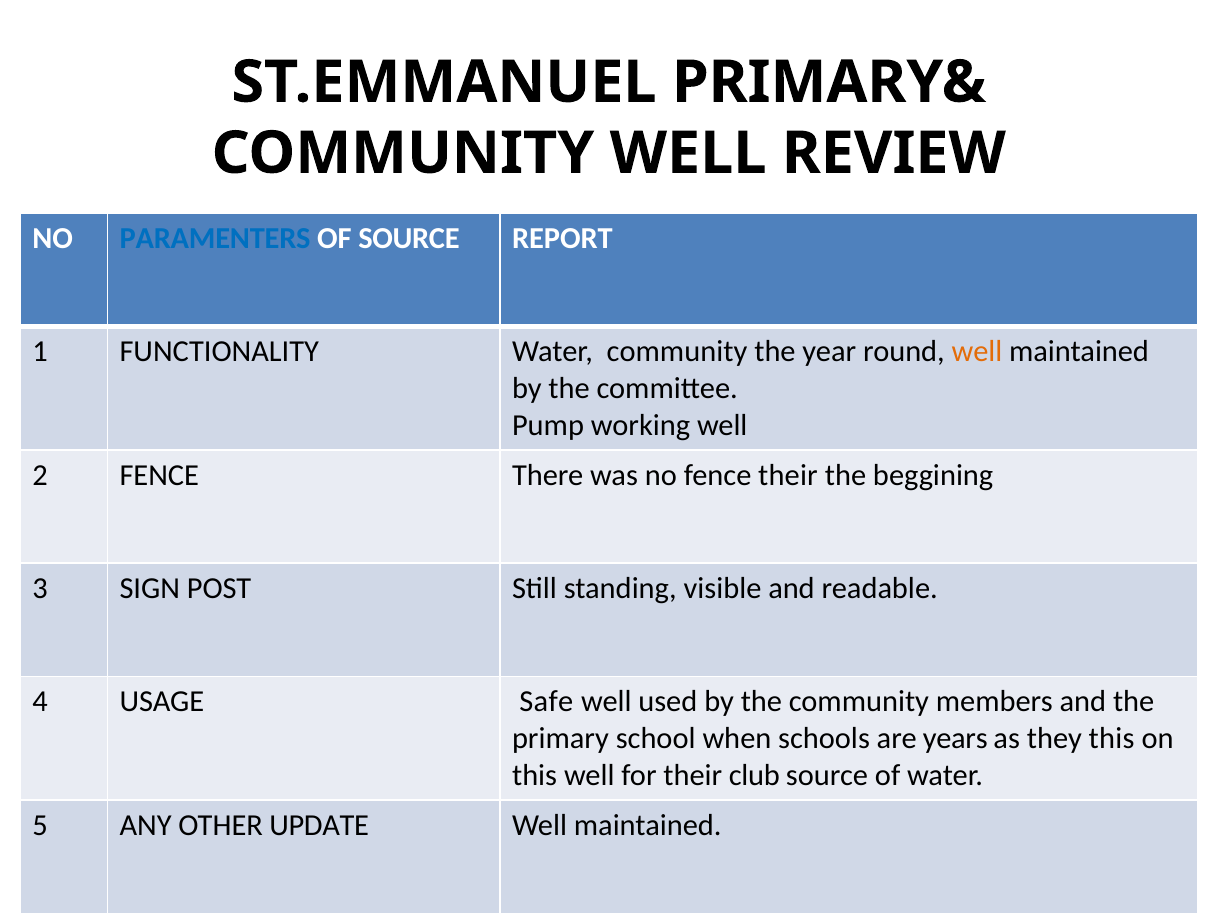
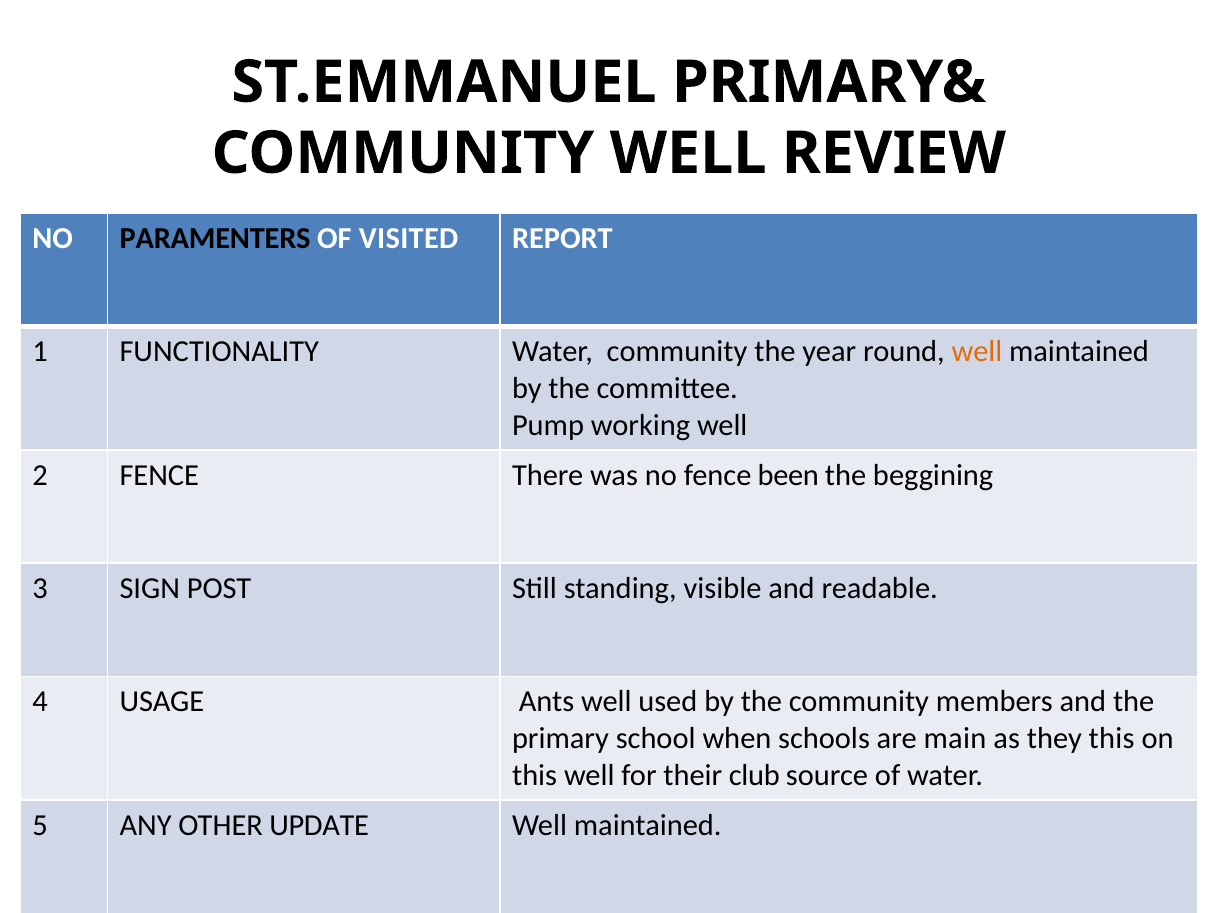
PARAMENTERS colour: blue -> black
OF SOURCE: SOURCE -> VISITED
fence their: their -> been
Safe: Safe -> Ants
years: years -> main
